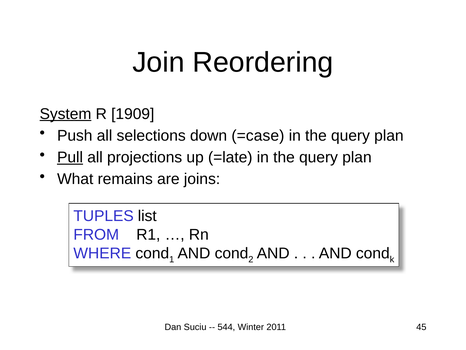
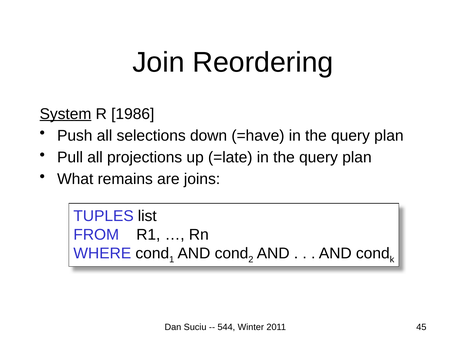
1909: 1909 -> 1986
=case: =case -> =have
Pull underline: present -> none
